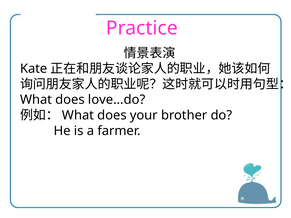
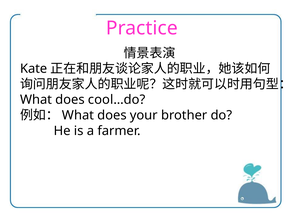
love…do: love…do -> cool…do
